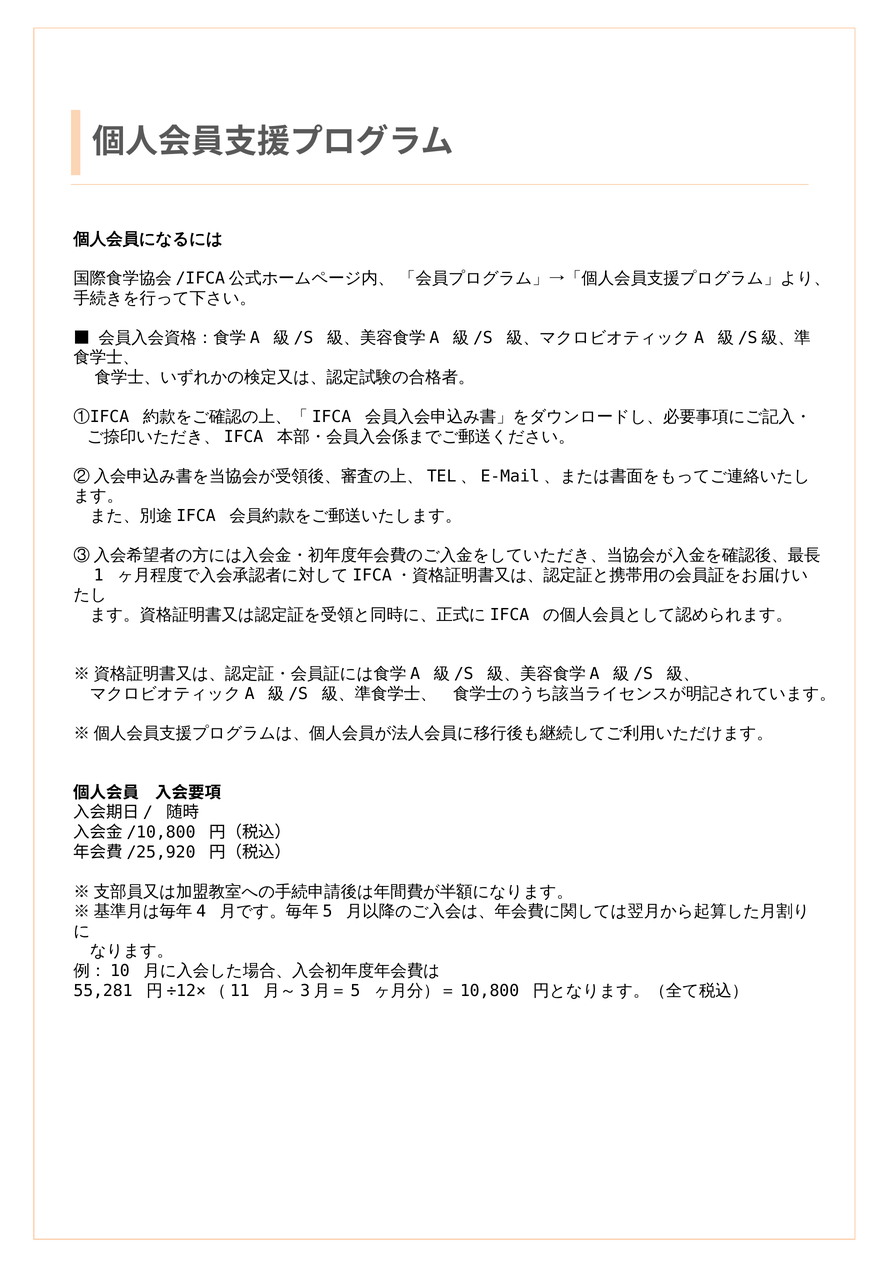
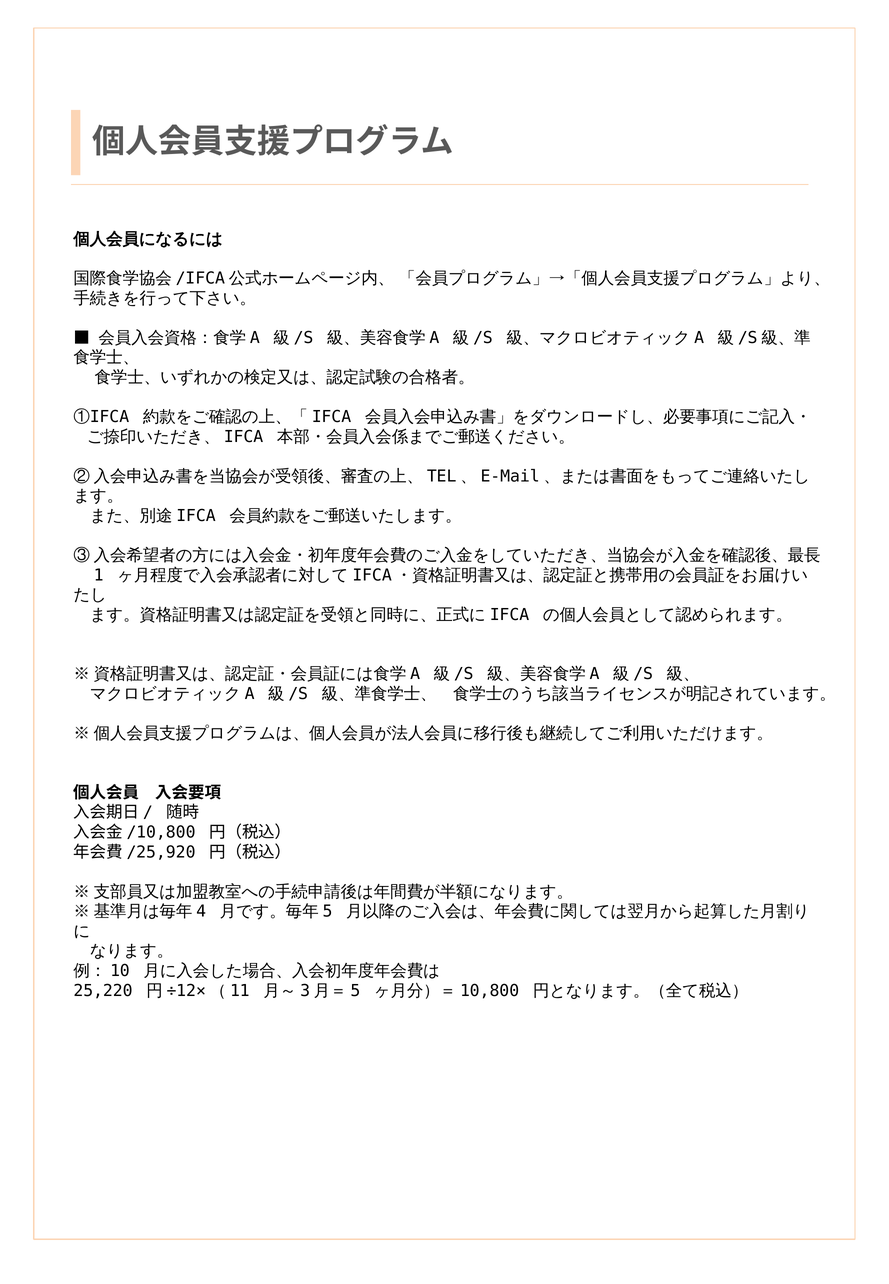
55,281: 55,281 -> 25,220
